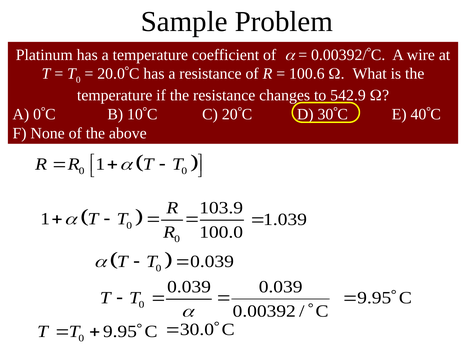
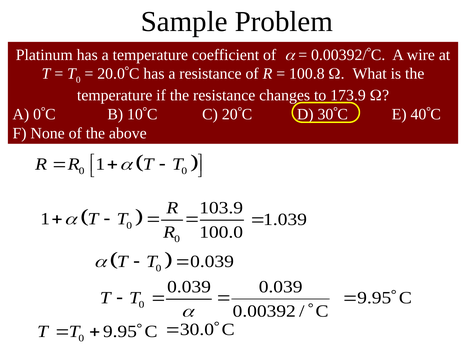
100.6: 100.6 -> 100.8
542.9: 542.9 -> 173.9
